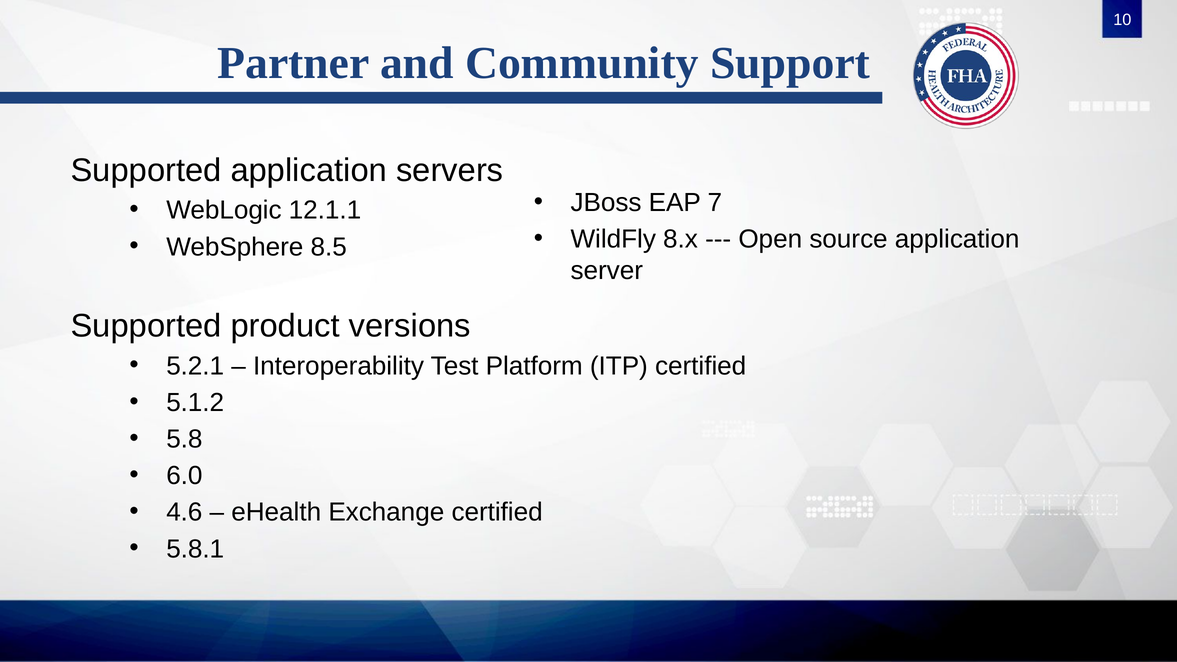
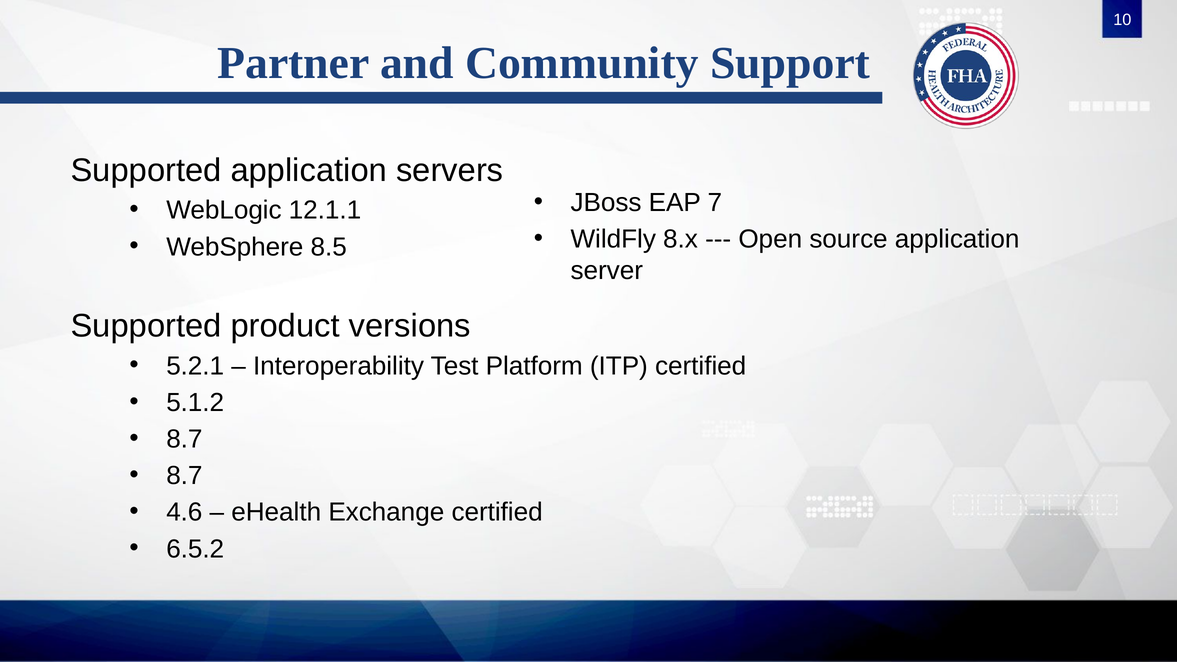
5.8 at (184, 439): 5.8 -> 8.7
6.0 at (184, 476): 6.0 -> 8.7
5.8.1: 5.8.1 -> 6.5.2
